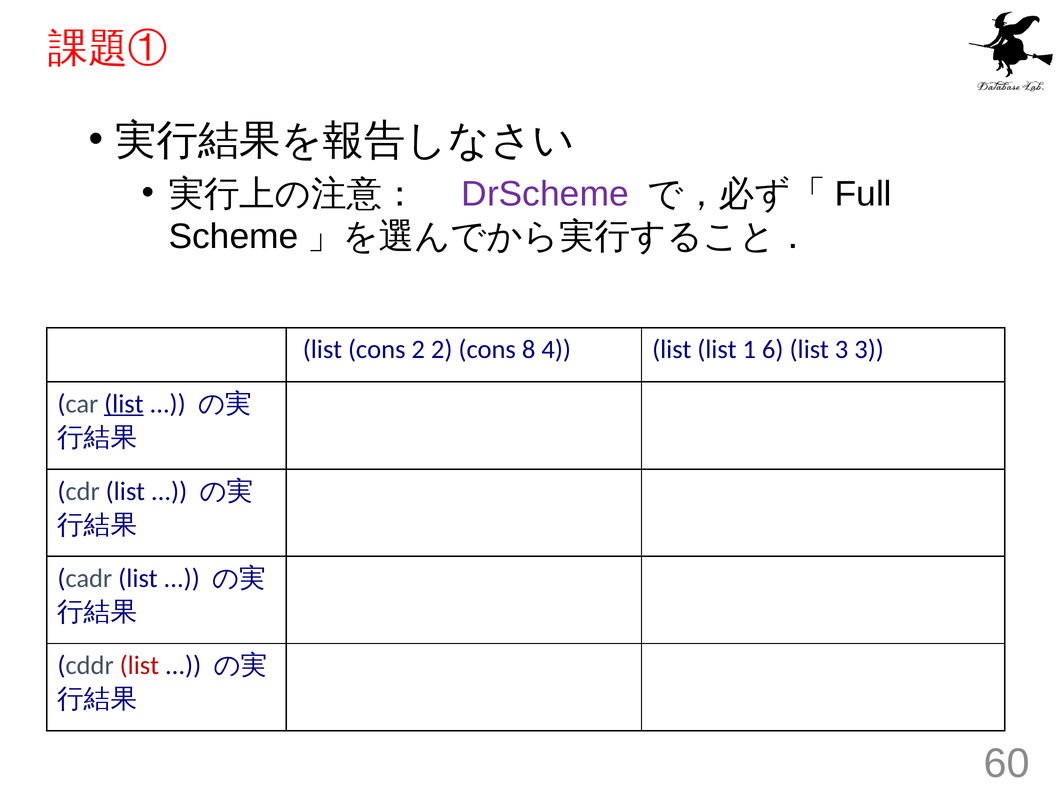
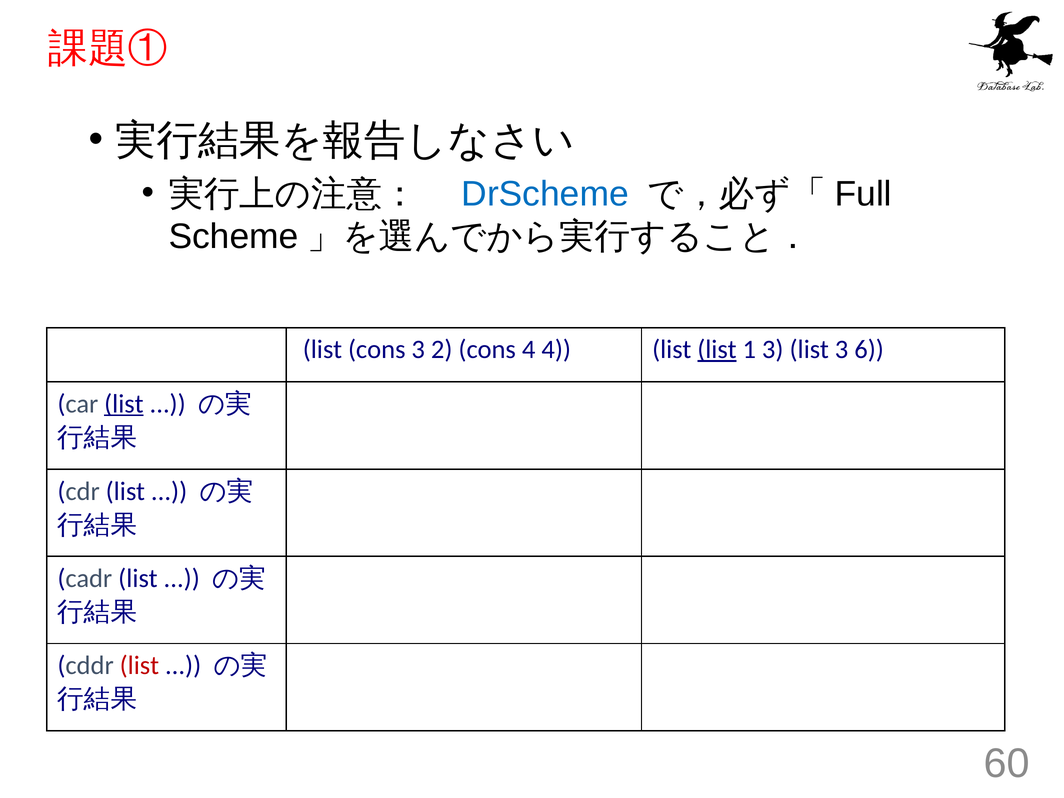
DrScheme colour: purple -> blue
cons 2: 2 -> 3
cons 8: 8 -> 4
list at (717, 350) underline: none -> present
1 6: 6 -> 3
3 3: 3 -> 6
